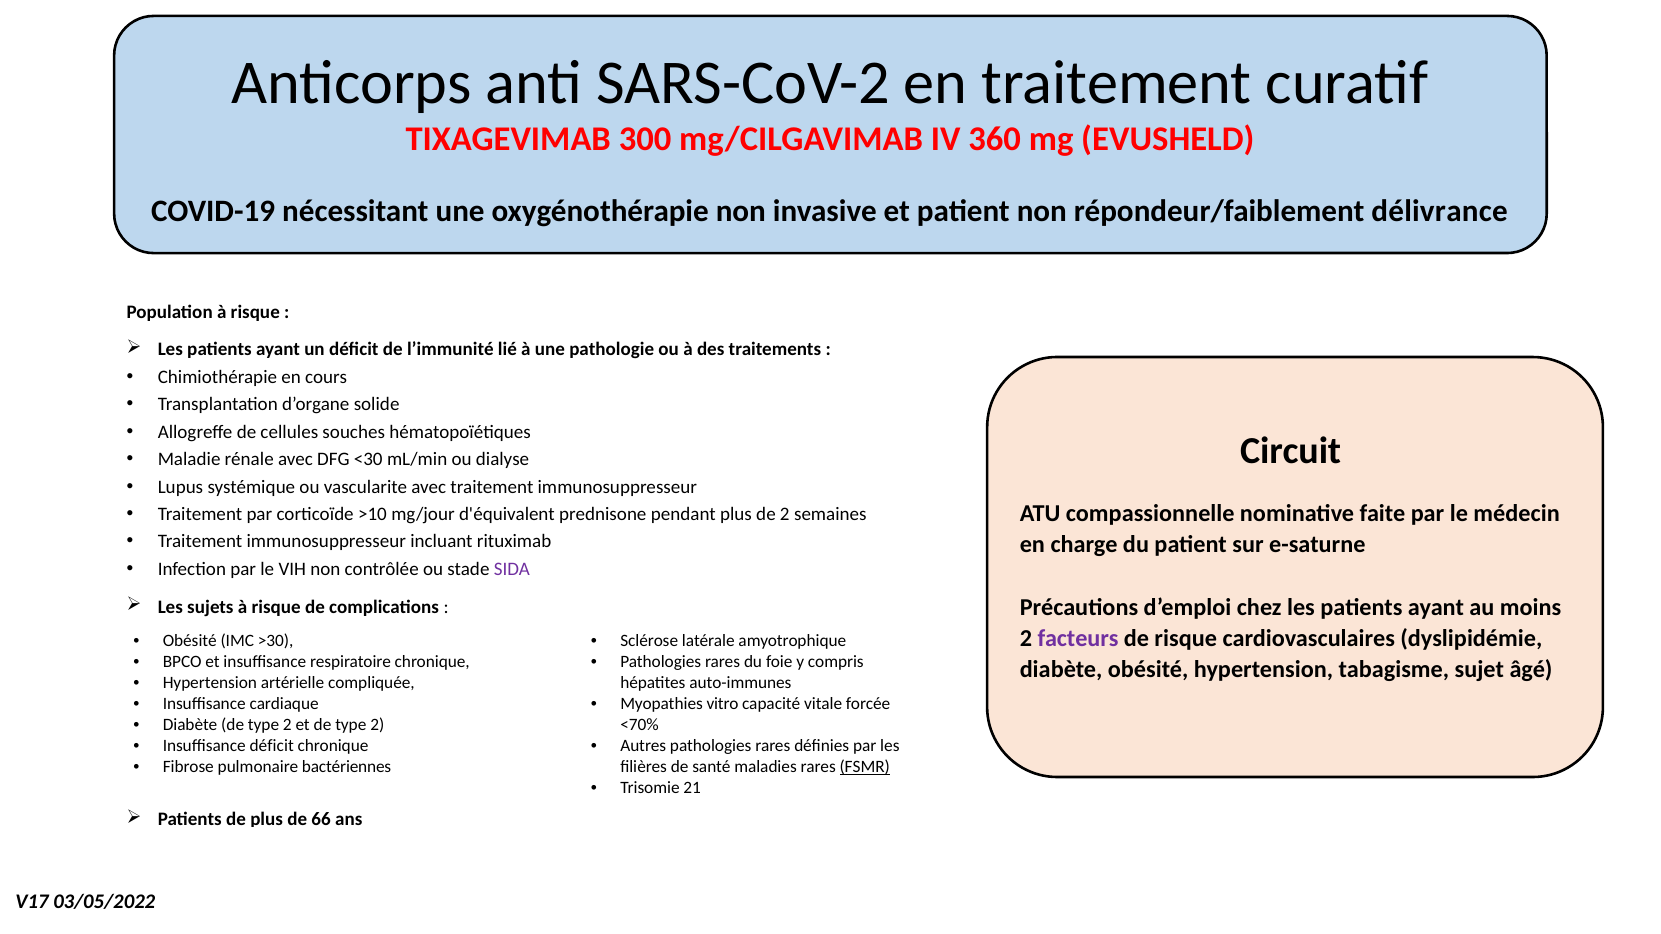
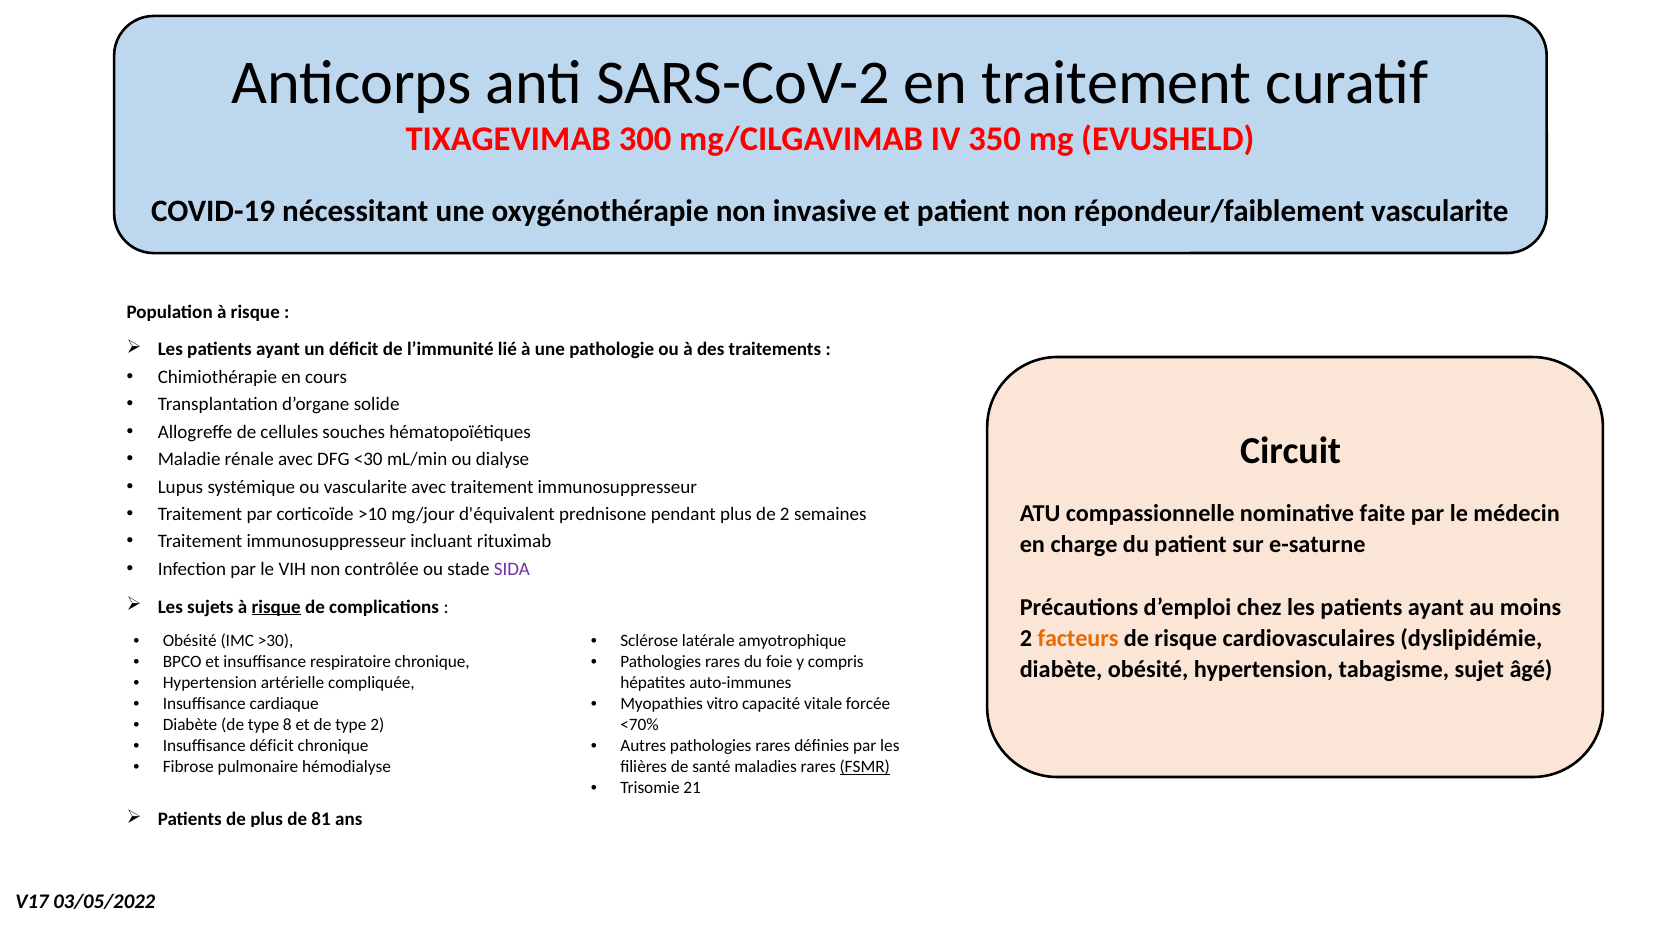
360: 360 -> 350
répondeur/faiblement délivrance: délivrance -> vascularite
risque at (276, 607) underline: none -> present
facteurs colour: purple -> orange
Diabète de type 2: 2 -> 8
bactériennes: bactériennes -> hémodialyse
66: 66 -> 81
